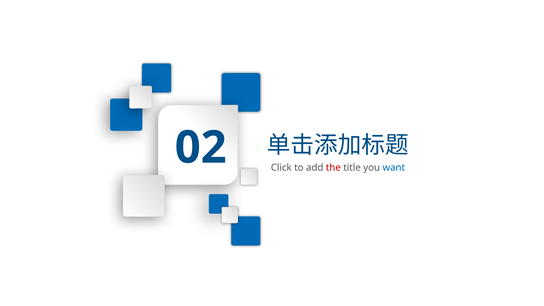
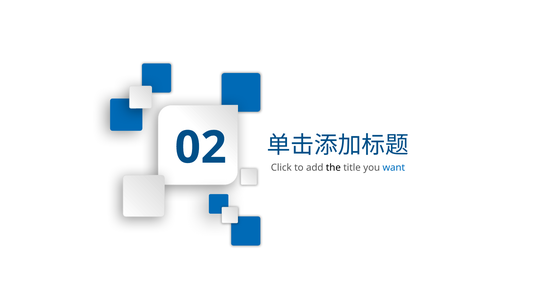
the colour: red -> black
